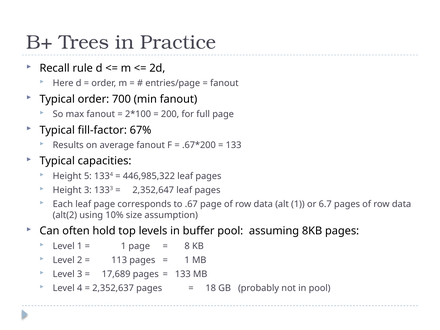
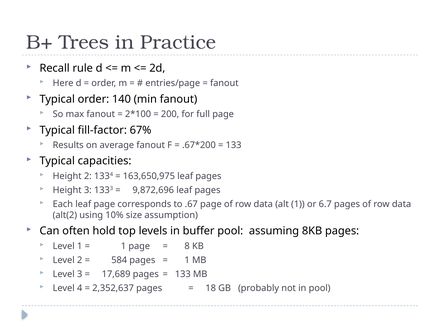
700: 700 -> 140
Height 5: 5 -> 2
446,985,322: 446,985,322 -> 163,650,975
2,352,647: 2,352,647 -> 9,872,696
113: 113 -> 584
